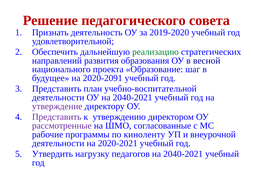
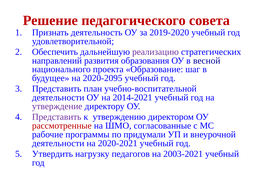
реализацию colour: green -> purple
2020-2091: 2020-2091 -> 2020-2095
ОУ на 2040-2021: 2040-2021 -> 2014-2021
рассмотренные colour: purple -> red
киноленту: киноленту -> придумали
педагогов на 2040-2021: 2040-2021 -> 2003-2021
